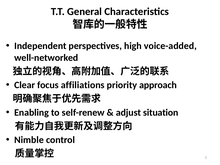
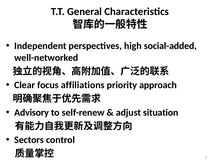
voice-added: voice-added -> social-added
Enabling: Enabling -> Advisory
Nimble: Nimble -> Sectors
